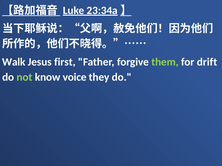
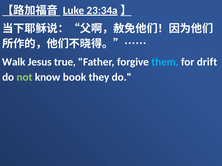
first: first -> true
them colour: light green -> light blue
voice: voice -> book
